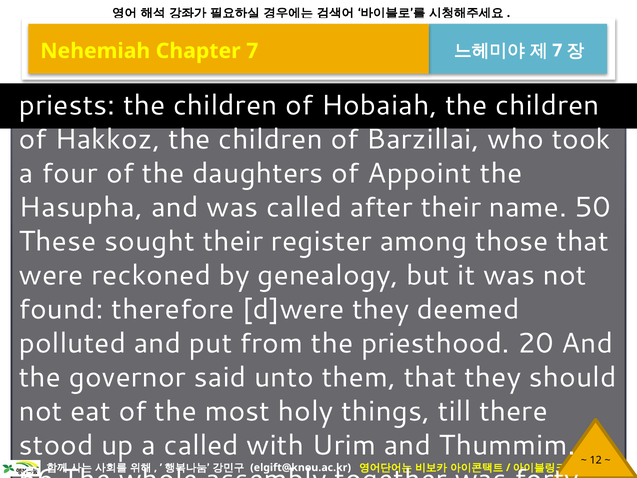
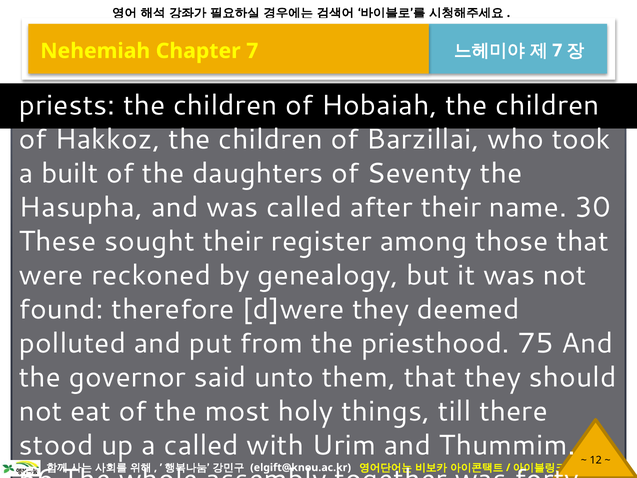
four: four -> built
Appoint: Appoint -> Seventy
50: 50 -> 30
20: 20 -> 75
